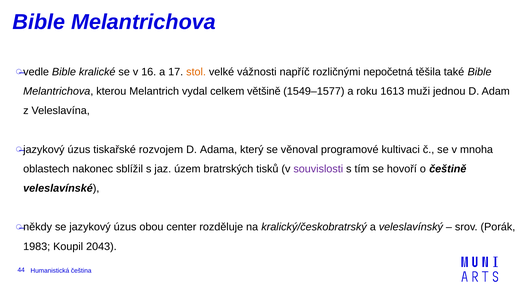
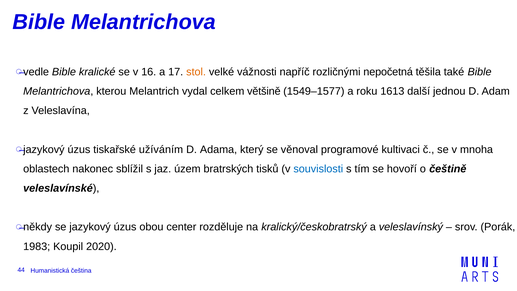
muži: muži -> další
rozvojem: rozvojem -> užíváním
souvislosti colour: purple -> blue
2043: 2043 -> 2020
